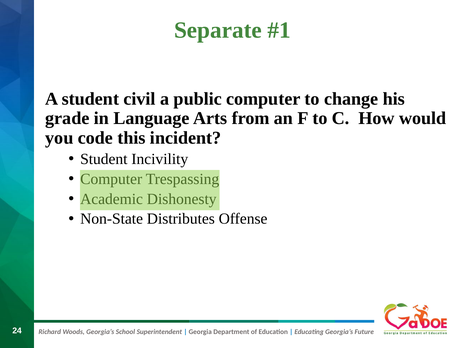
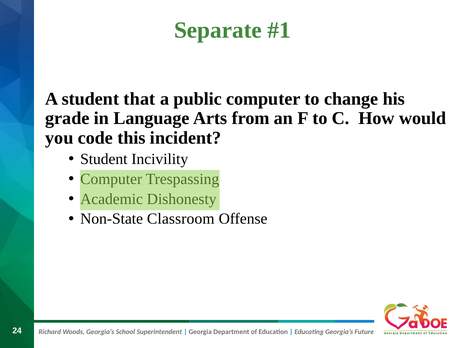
civil: civil -> that
Distributes: Distributes -> Classroom
